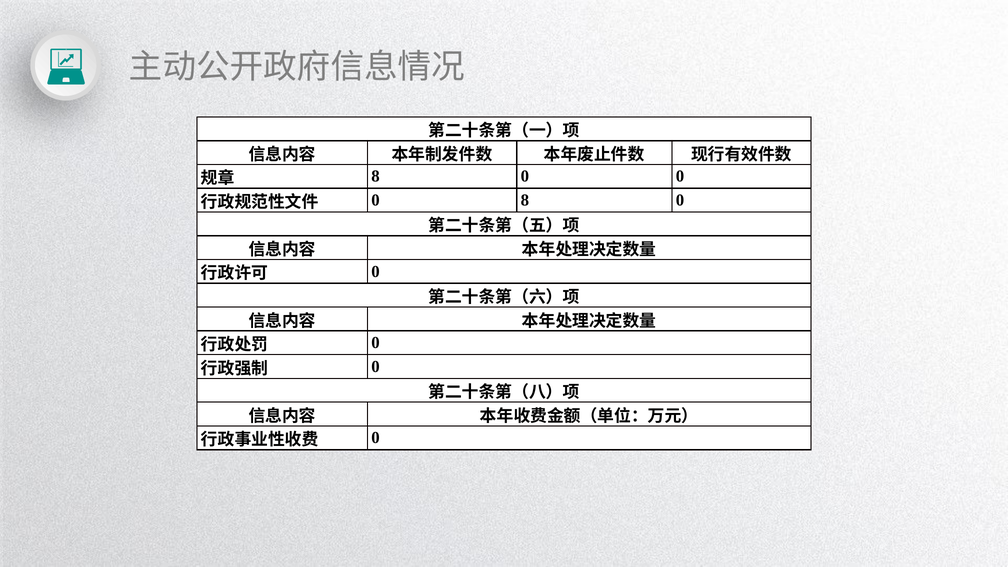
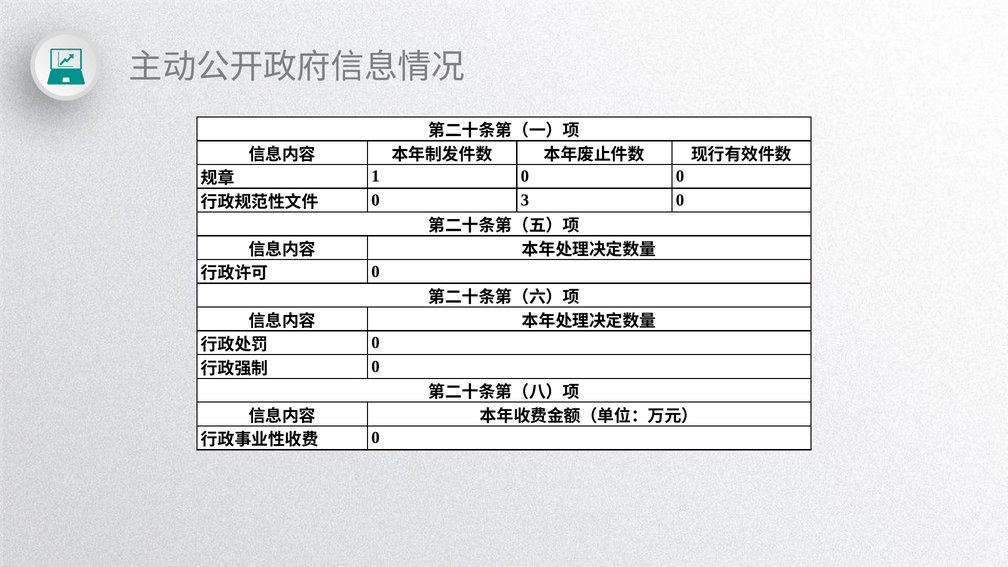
8 at (376, 176): 8 -> 1
0 8: 8 -> 3
